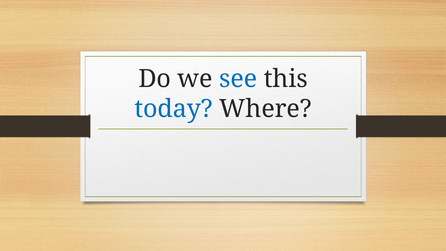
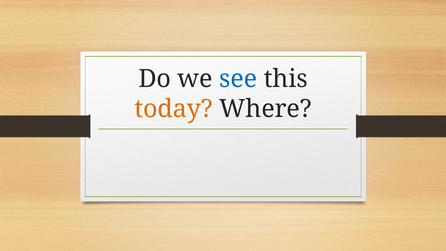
today colour: blue -> orange
